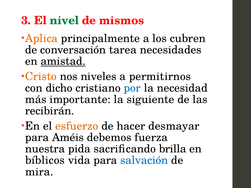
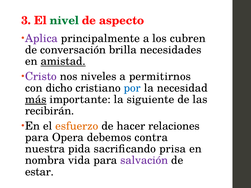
mismos: mismos -> aspecto
Aplica colour: orange -> purple
tarea: tarea -> brilla
Cristo colour: orange -> purple
más underline: none -> present
desmayar: desmayar -> relaciones
Améis: Améis -> Opera
fuerza: fuerza -> contra
brilla: brilla -> prisa
bíblicos: bíblicos -> nombra
salvación colour: blue -> purple
mira: mira -> estar
